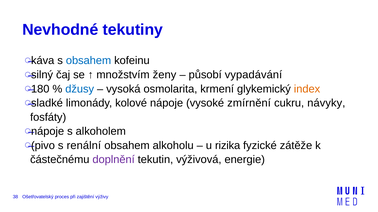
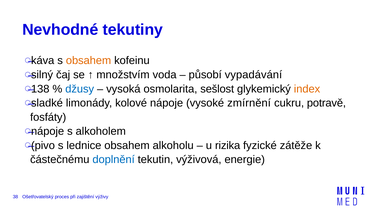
obsahem at (89, 61) colour: blue -> orange
ženy: ženy -> voda
180: 180 -> 138
krmení: krmení -> sešlost
návyky: návyky -> potravě
renální: renální -> lednice
doplnění colour: purple -> blue
